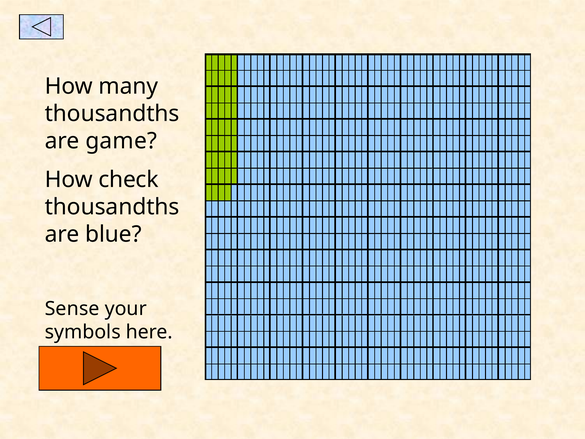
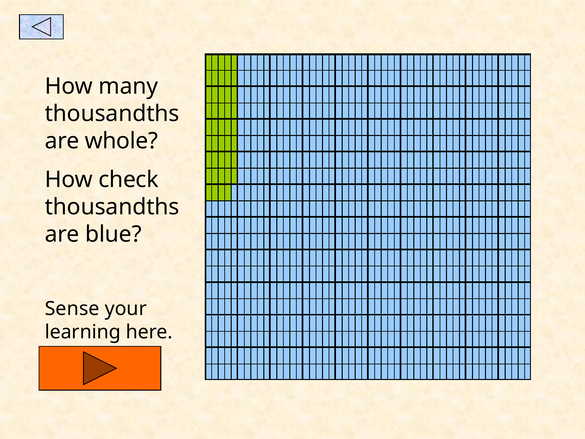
game: game -> whole
symbols: symbols -> learning
